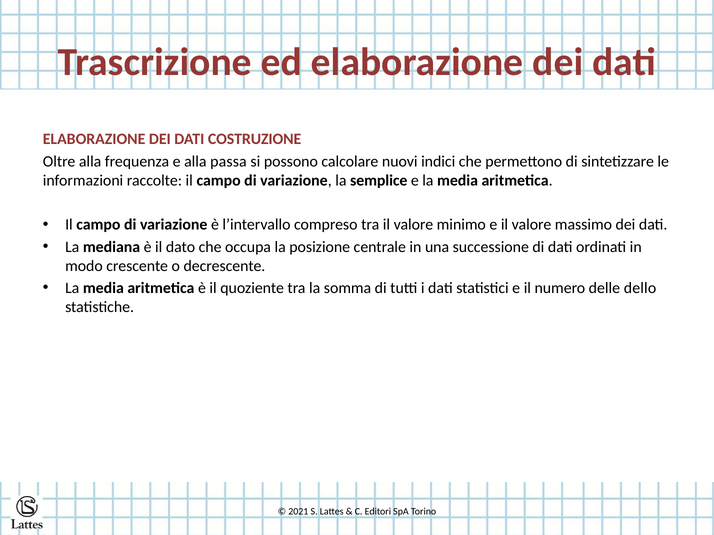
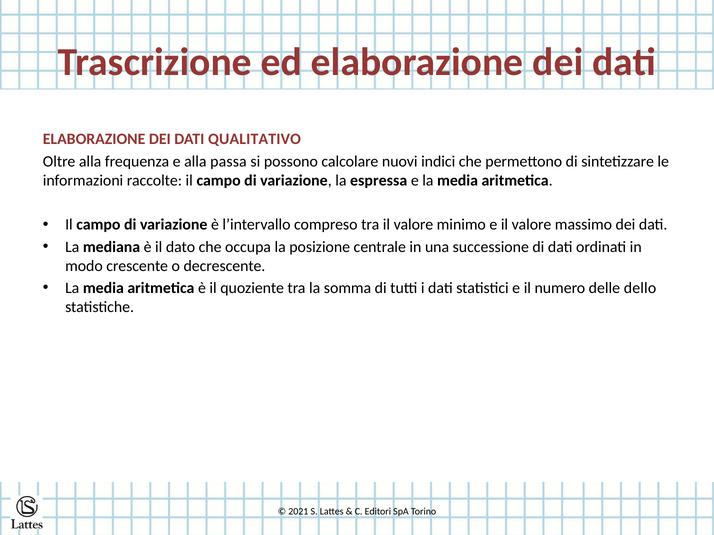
COSTRUZIONE: COSTRUZIONE -> QUALITATIVO
semplice: semplice -> espressa
